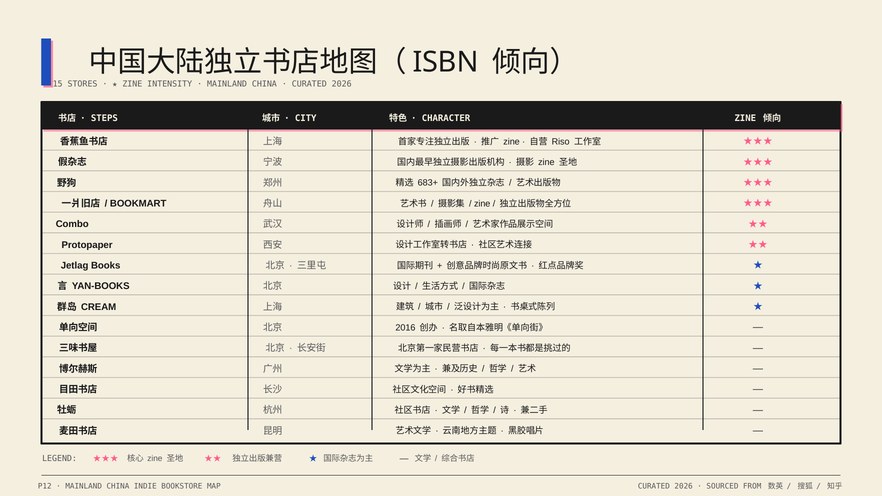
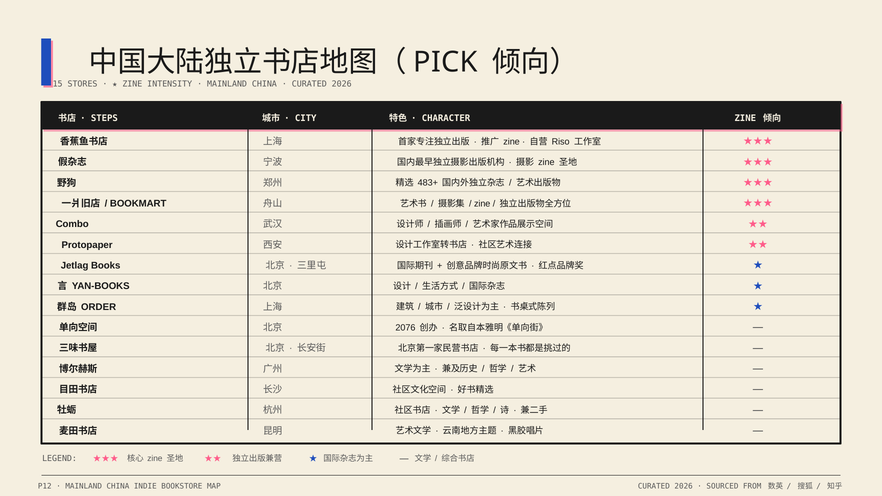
ISBN: ISBN -> PICK
683+: 683+ -> 483+
CREAM: CREAM -> ORDER
2016: 2016 -> 2076
